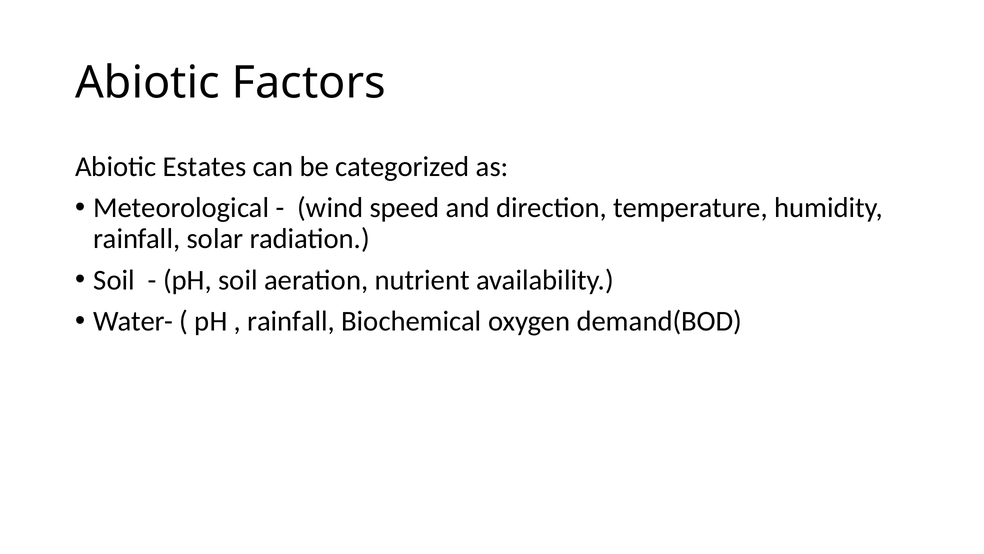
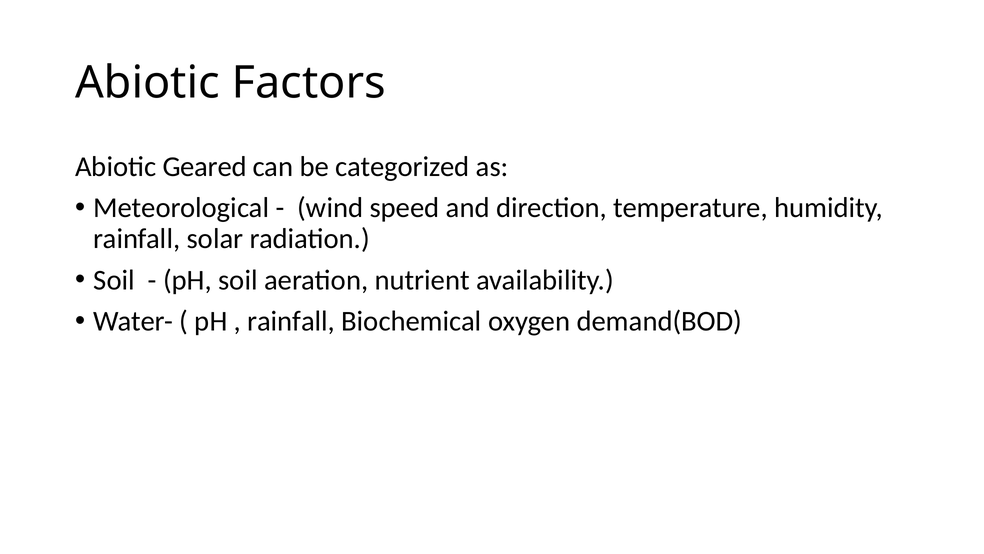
Estates: Estates -> Geared
